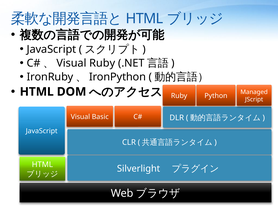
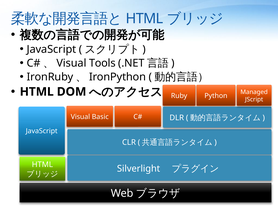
Visual Ruby: Ruby -> Tools
